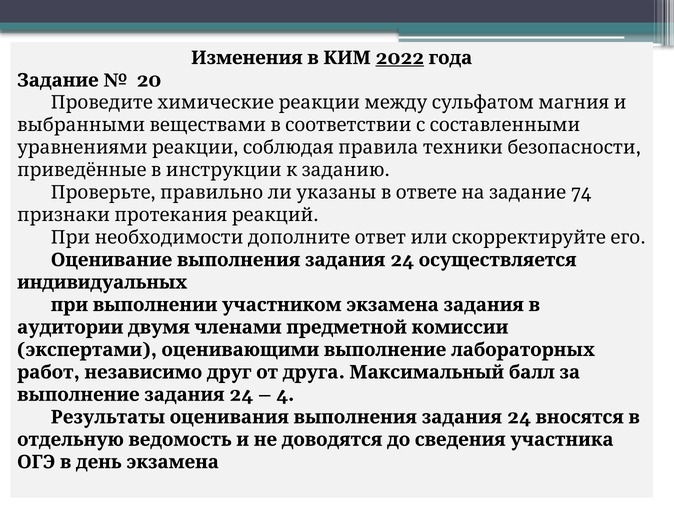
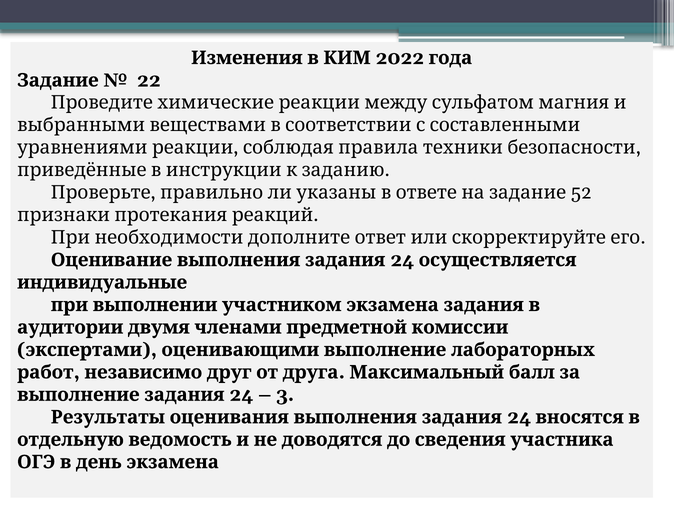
2022 underline: present -> none
20: 20 -> 22
74: 74 -> 52
индивидуальных: индивидуальных -> индивидуальные
4: 4 -> 3
